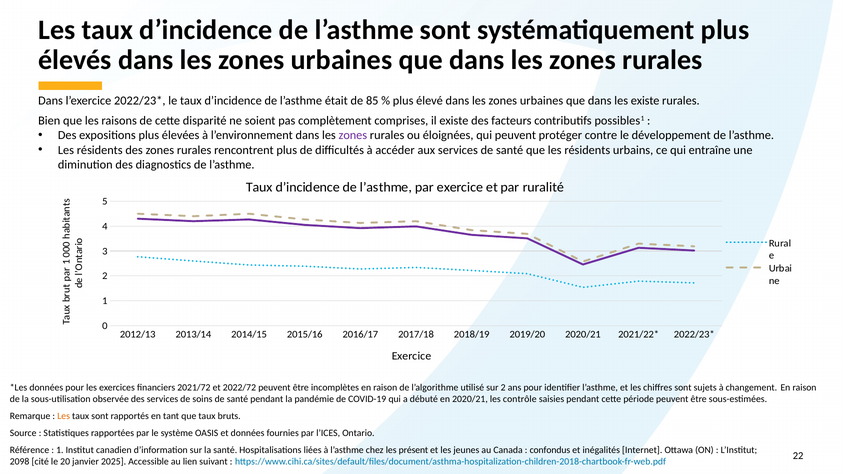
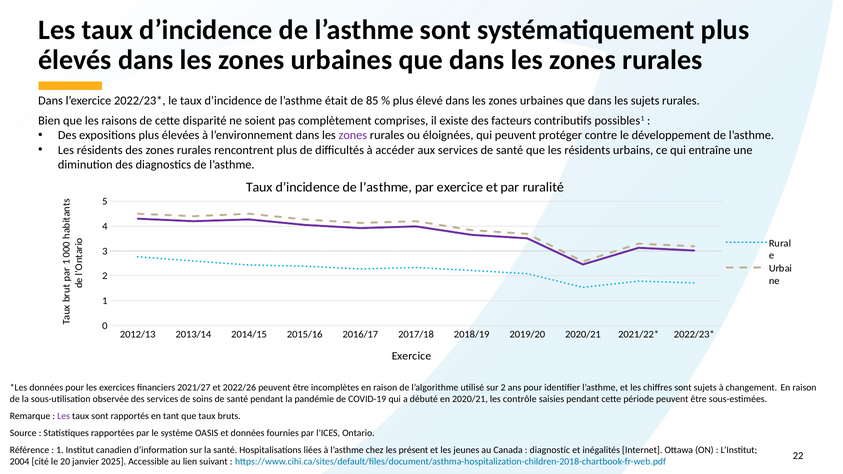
les existe: existe -> sujets
2021/72: 2021/72 -> 2021/27
2022/72: 2022/72 -> 2022/26
Les at (64, 416) colour: orange -> purple
confondus: confondus -> diagnostic
2098: 2098 -> 2004
